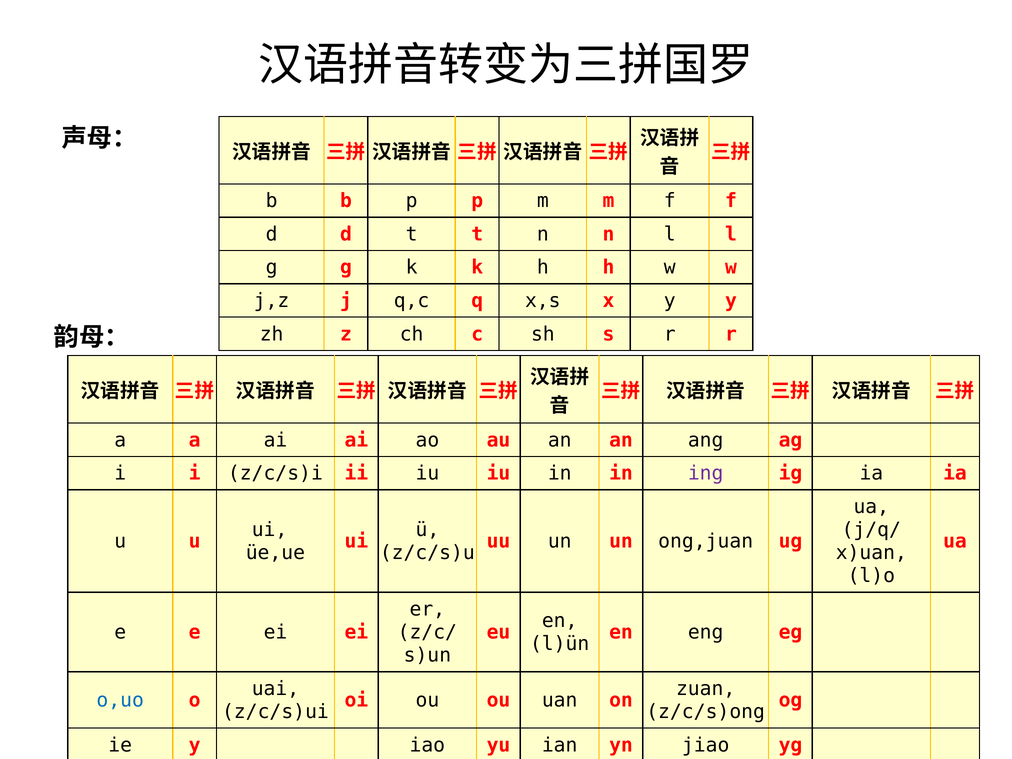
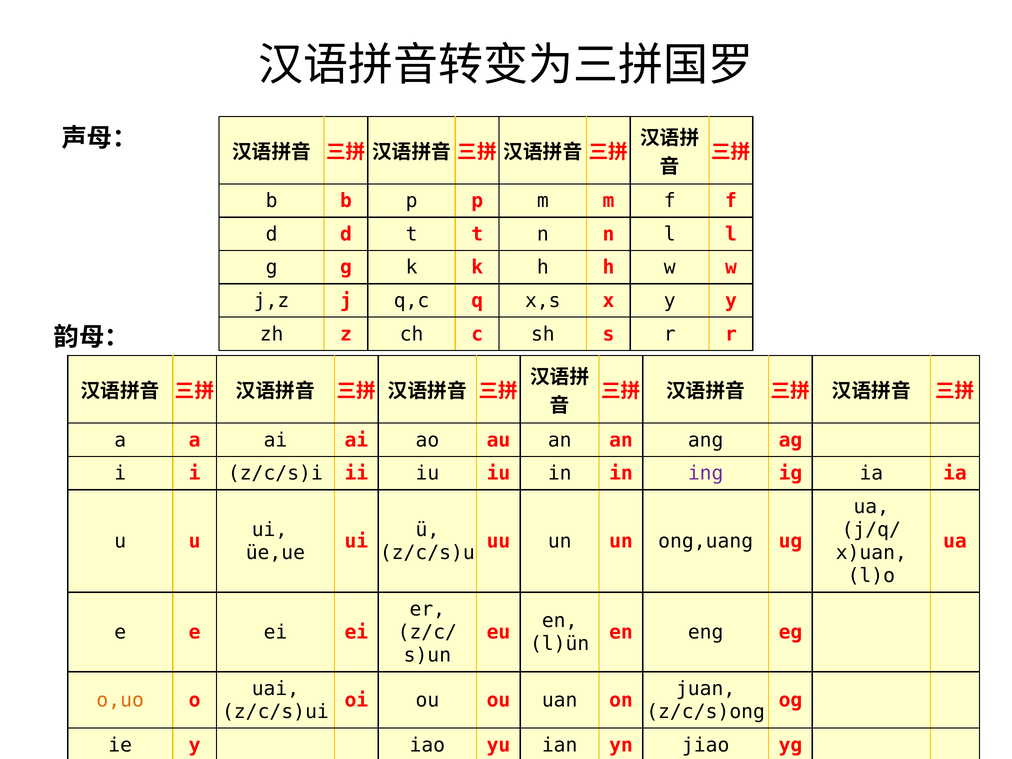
ong,juan: ong,juan -> ong,uang
zuan: zuan -> juan
o,uo colour: blue -> orange
